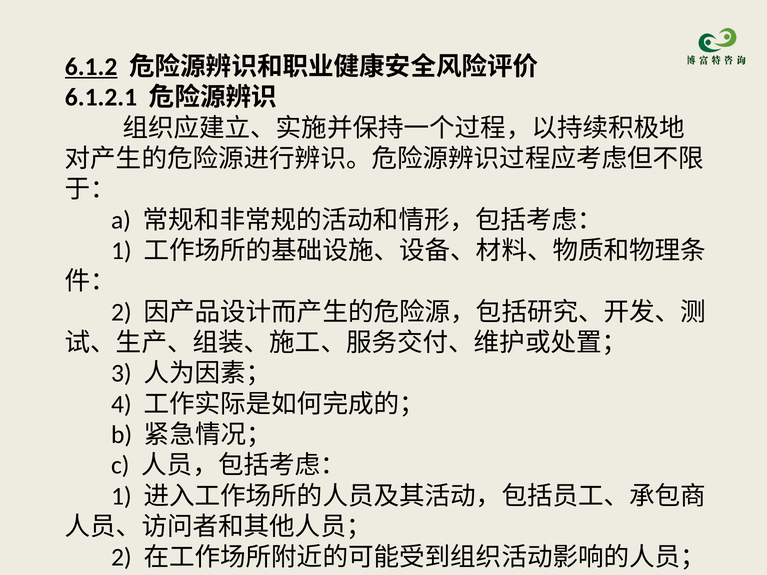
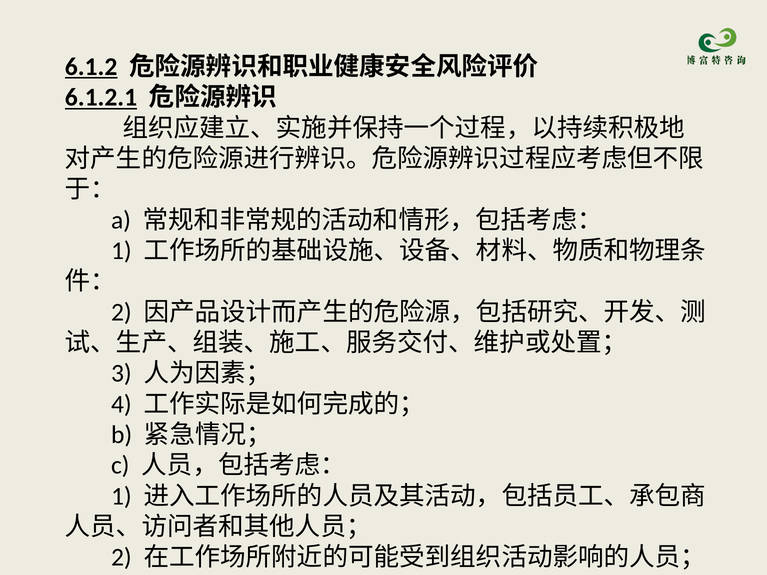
6.1.2.1 underline: none -> present
